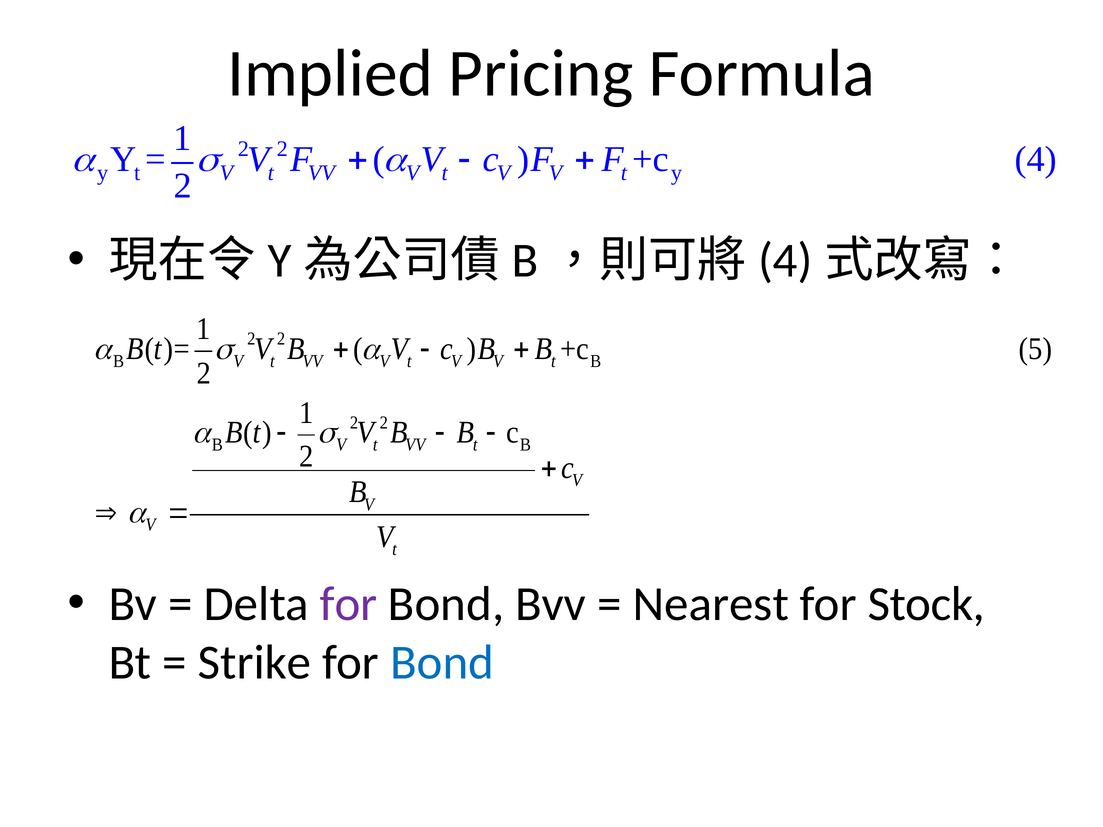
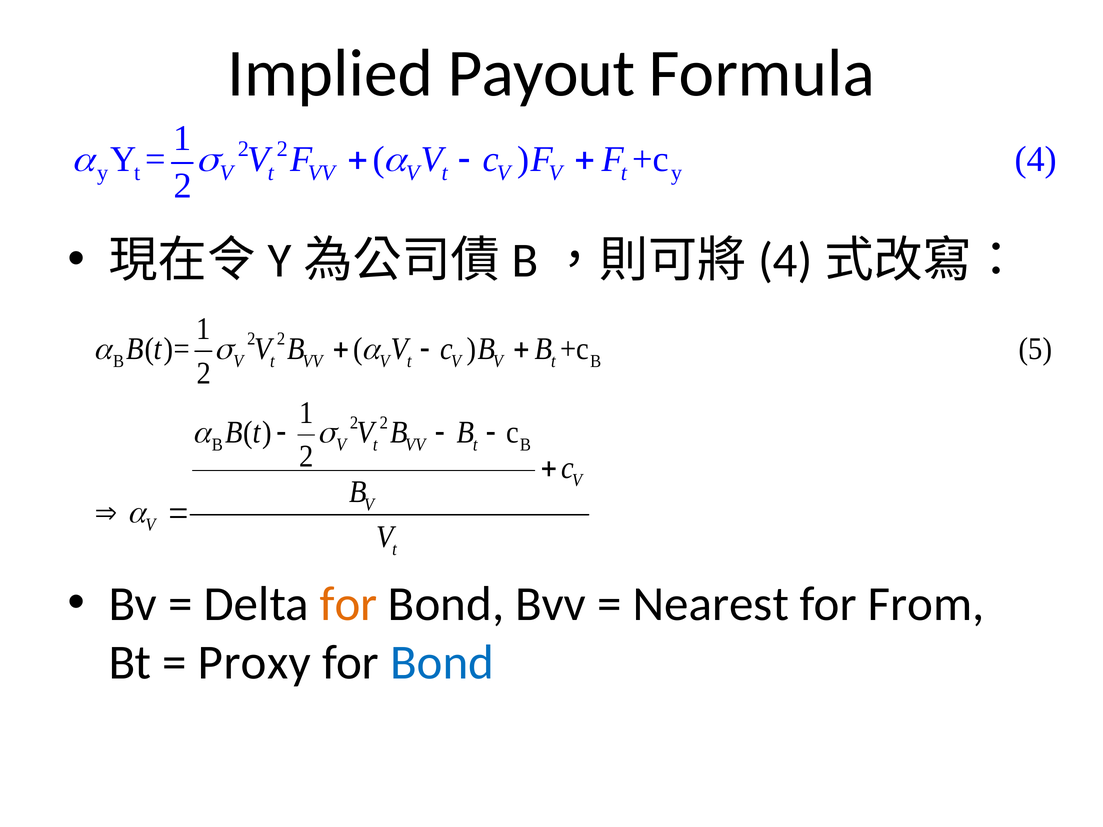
Pricing: Pricing -> Payout
for at (349, 604) colour: purple -> orange
Stock: Stock -> From
Strike: Strike -> Proxy
